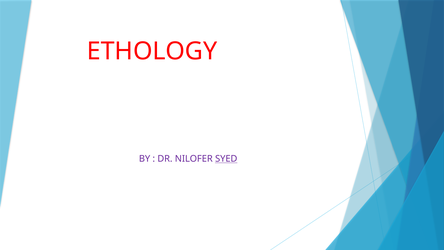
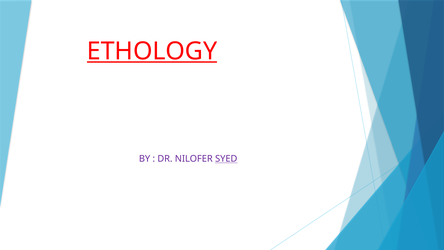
ETHOLOGY underline: none -> present
